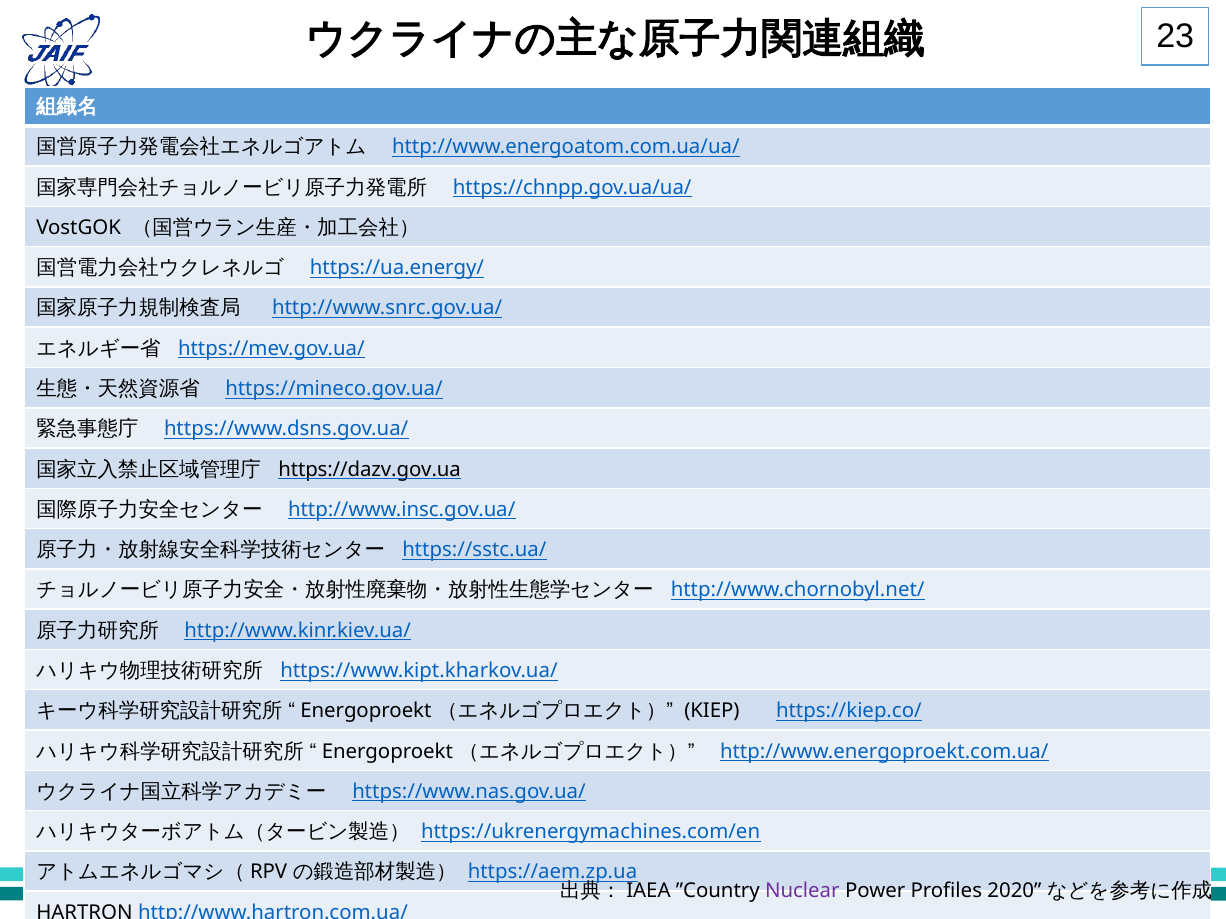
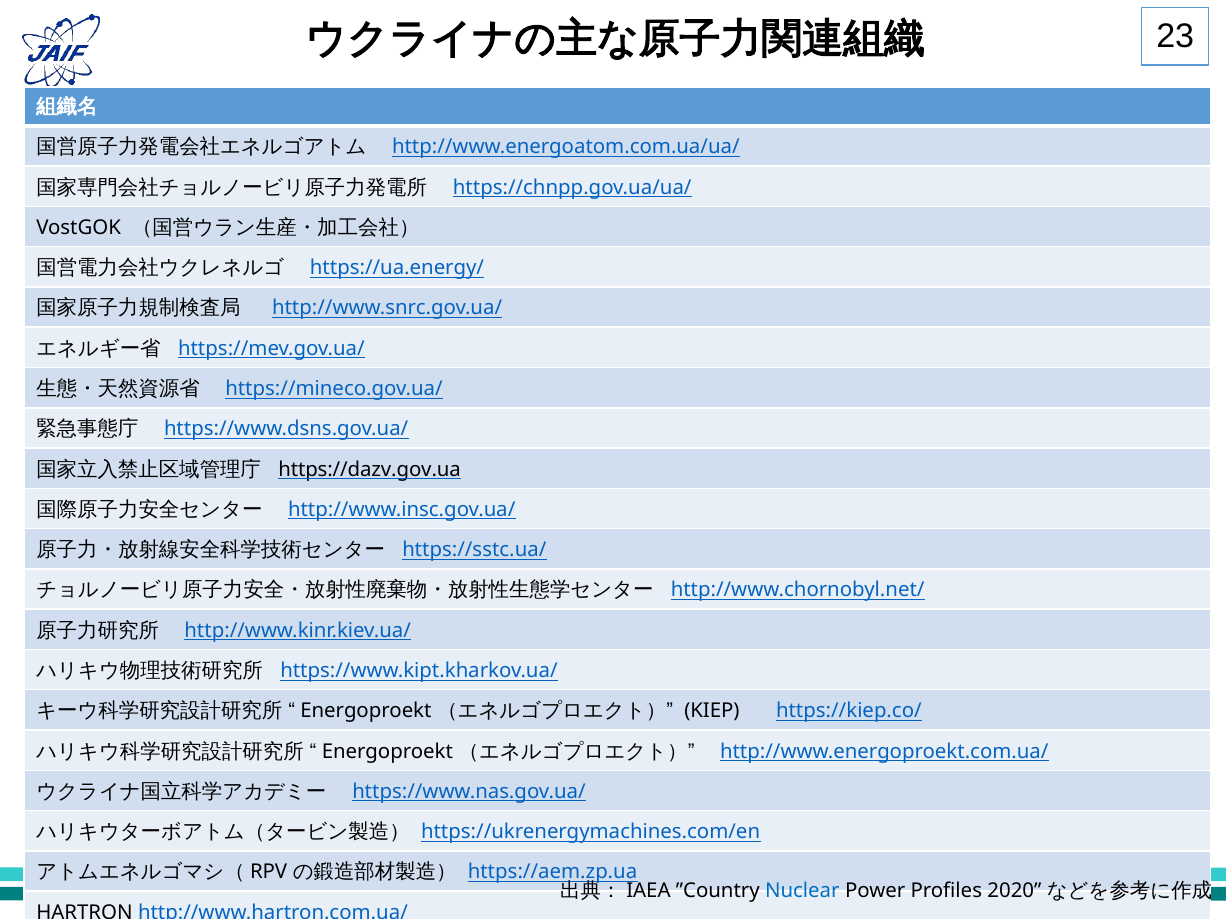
Nuclear colour: purple -> blue
